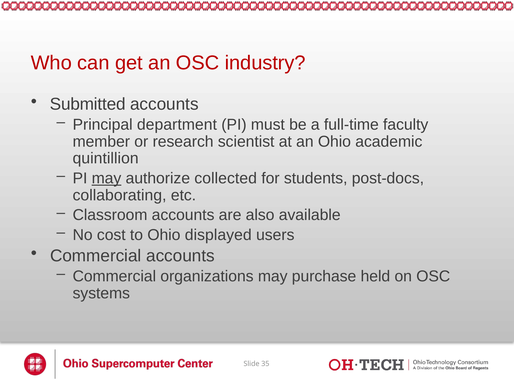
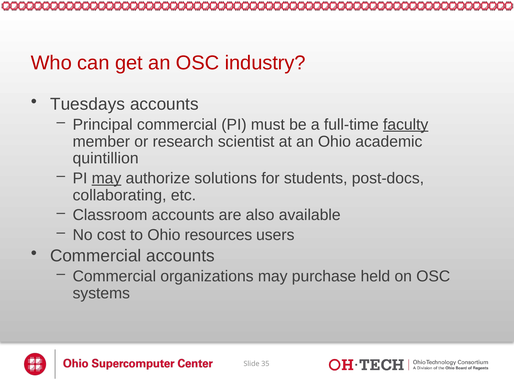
Submitted: Submitted -> Tuesdays
Principal department: department -> commercial
faculty underline: none -> present
collected: collected -> solutions
displayed: displayed -> resources
